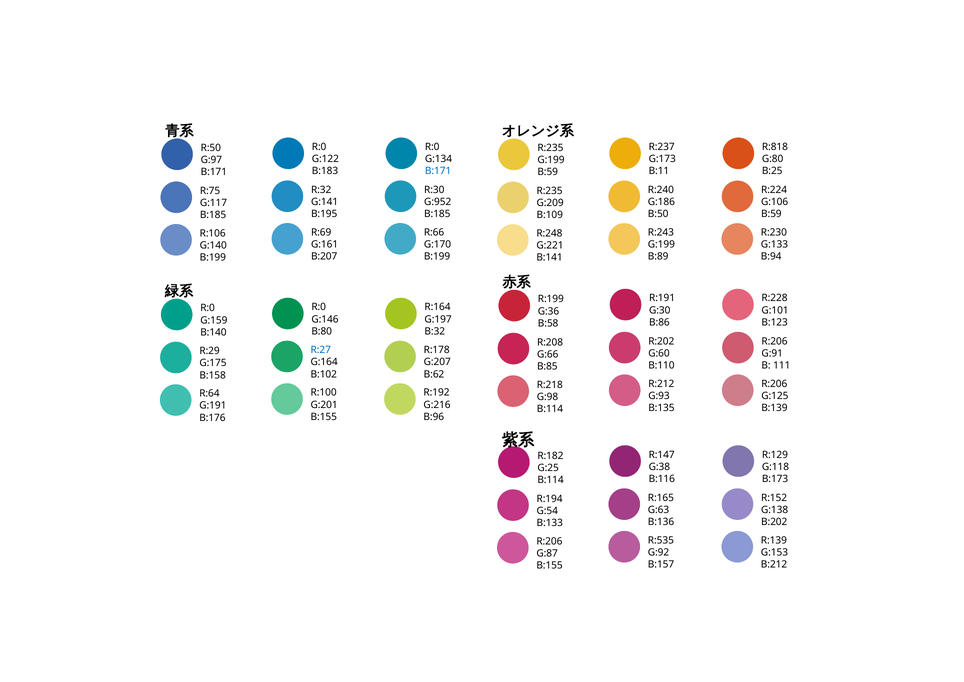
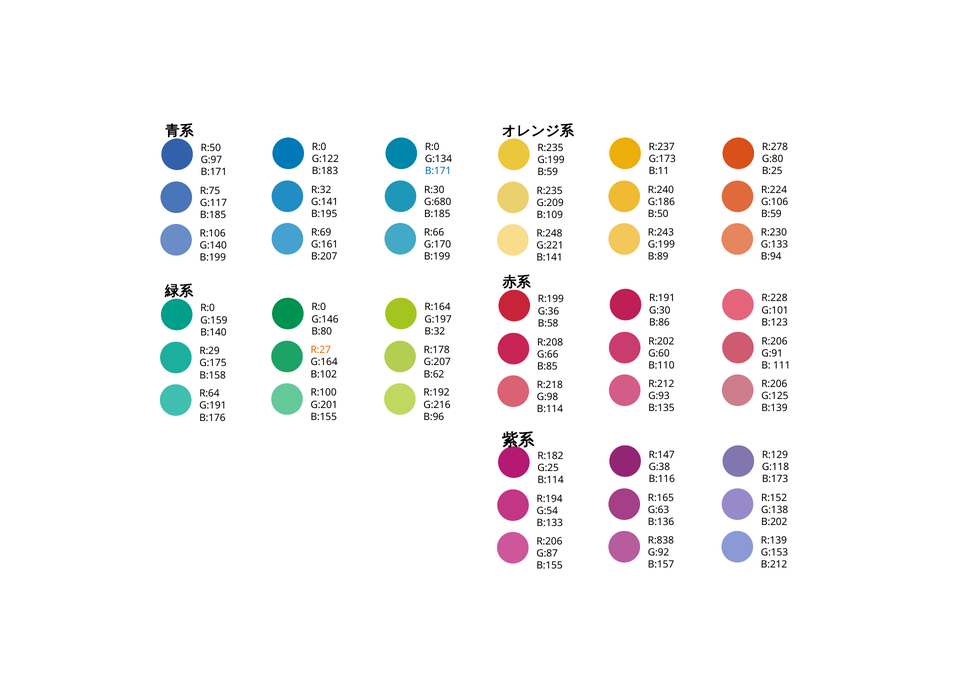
R:818: R:818 -> R:278
G:952: G:952 -> G:680
R:27 colour: blue -> orange
R:535: R:535 -> R:838
